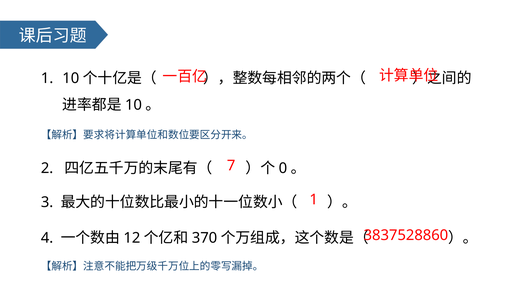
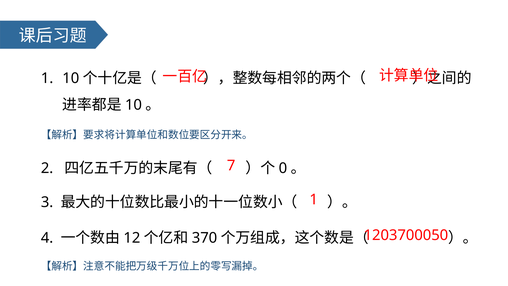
3837528860: 3837528860 -> 1203700050
